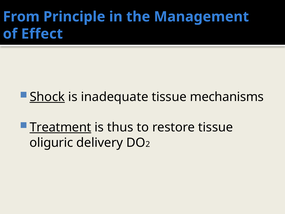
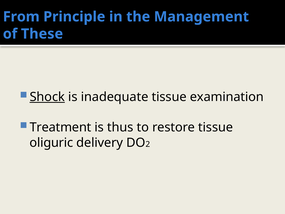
Effect: Effect -> These
mechanisms: mechanisms -> examination
Treatment underline: present -> none
